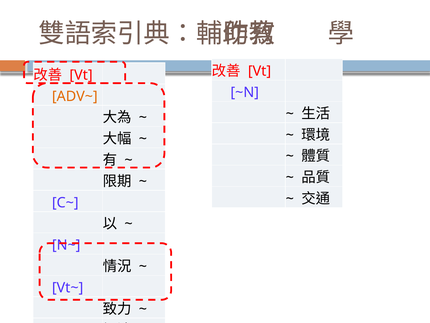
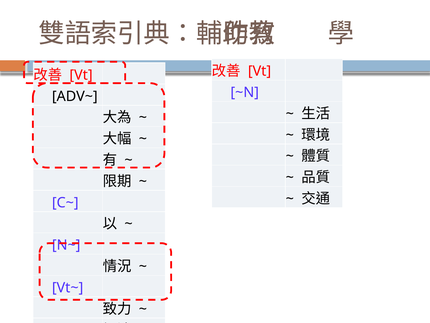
ADV~ colour: orange -> black
